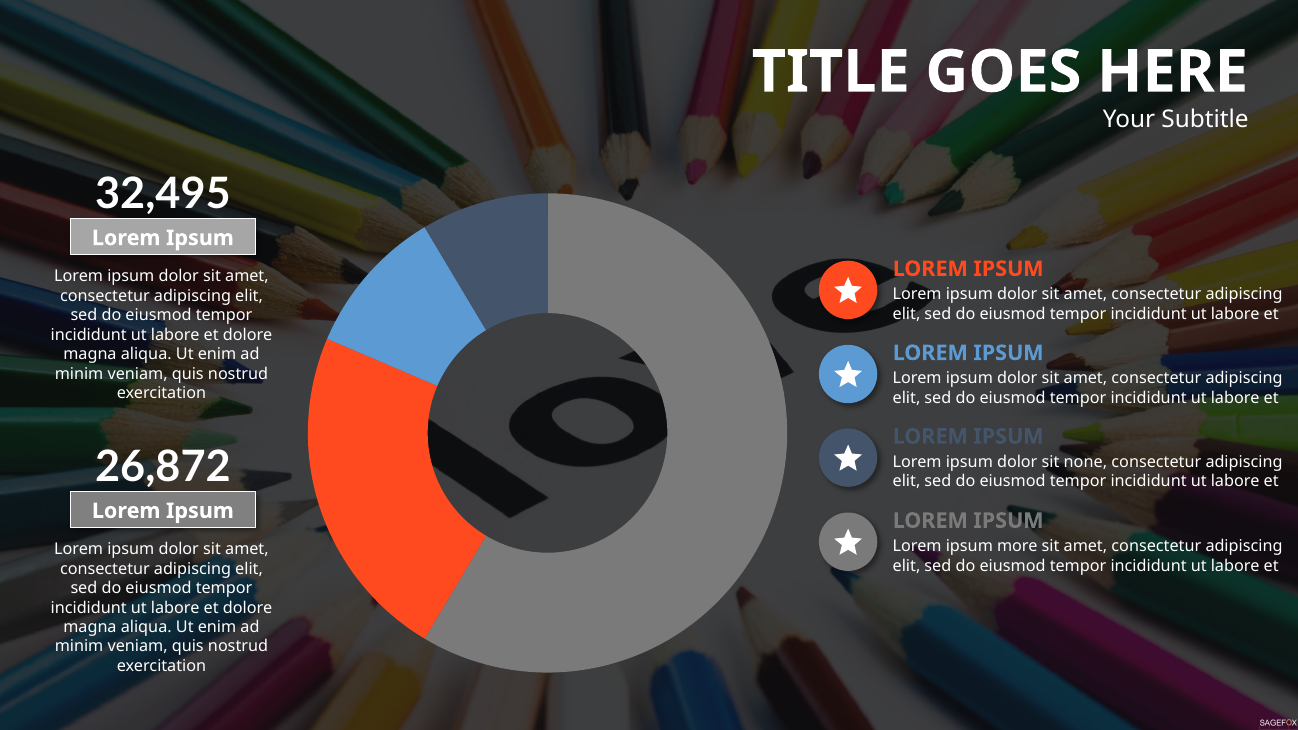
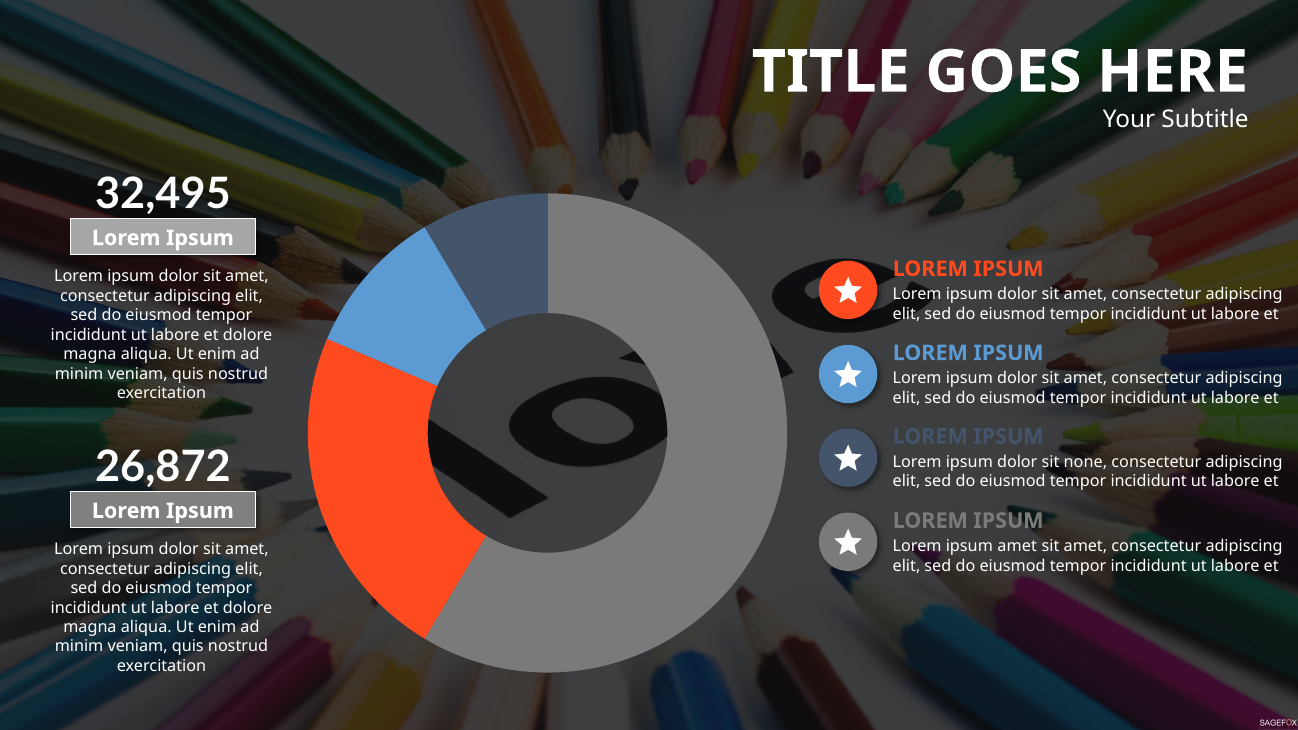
ipsum more: more -> amet
